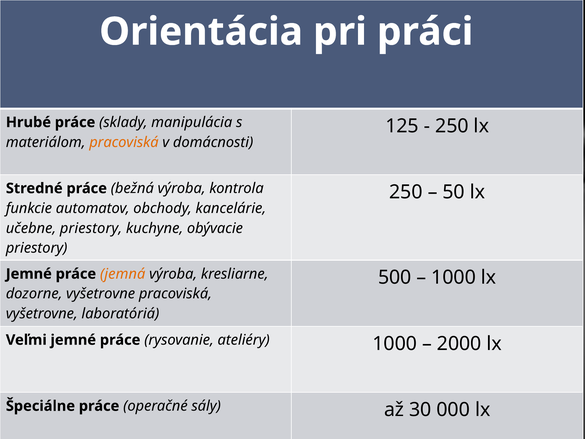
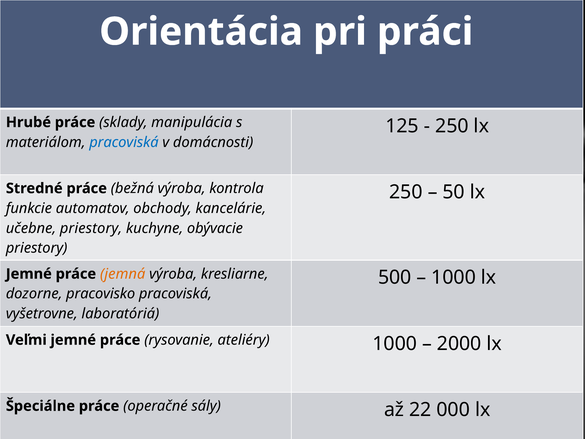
pracoviská at (124, 142) colour: orange -> blue
dozorne vyšetrovne: vyšetrovne -> pracovisko
30: 30 -> 22
